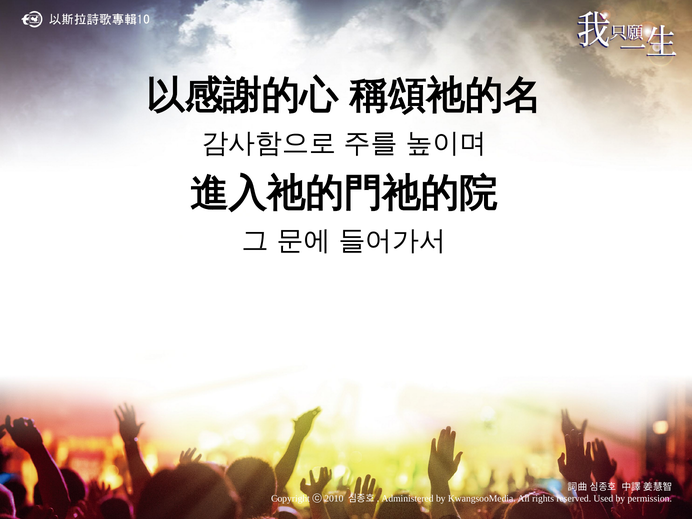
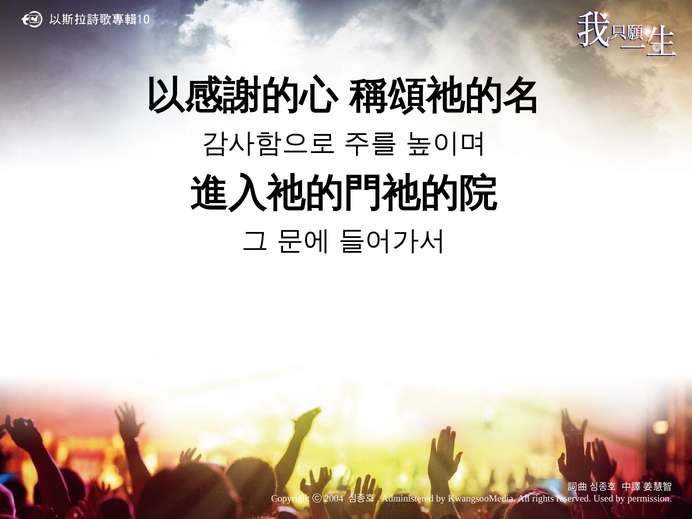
2010: 2010 -> 2004
